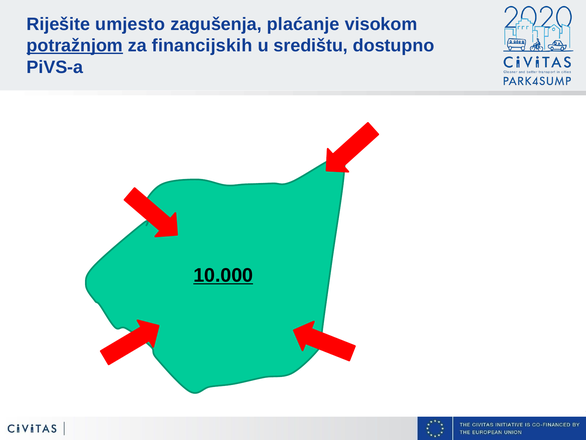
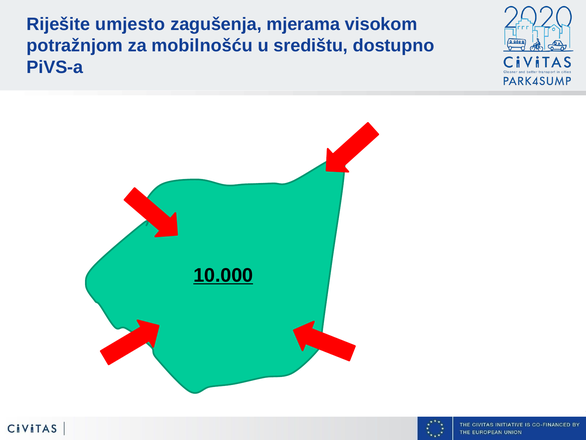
plaćanje: plaćanje -> mjerama
potražnjom underline: present -> none
financijskih: financijskih -> mobilnošću
